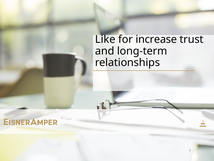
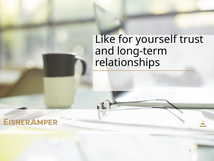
increase: increase -> yourself
